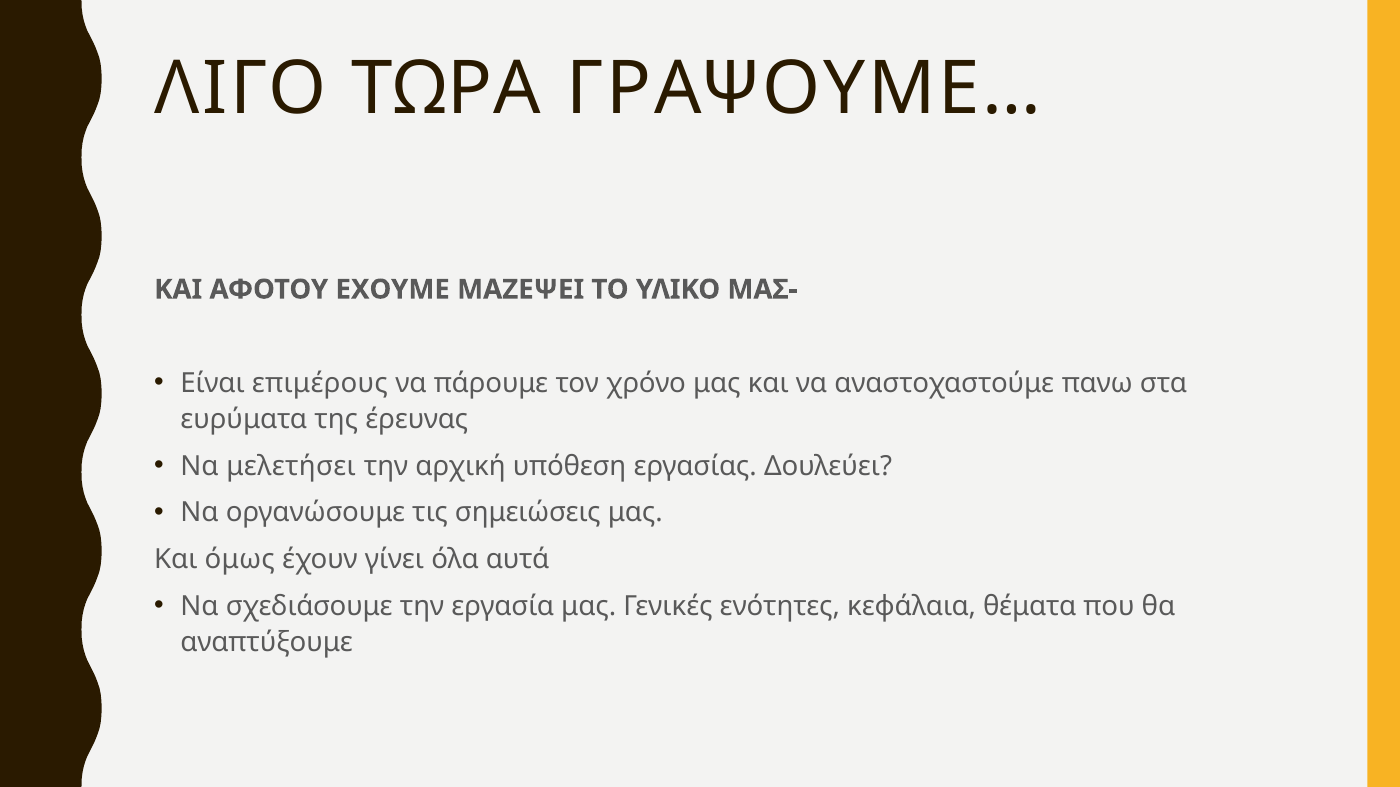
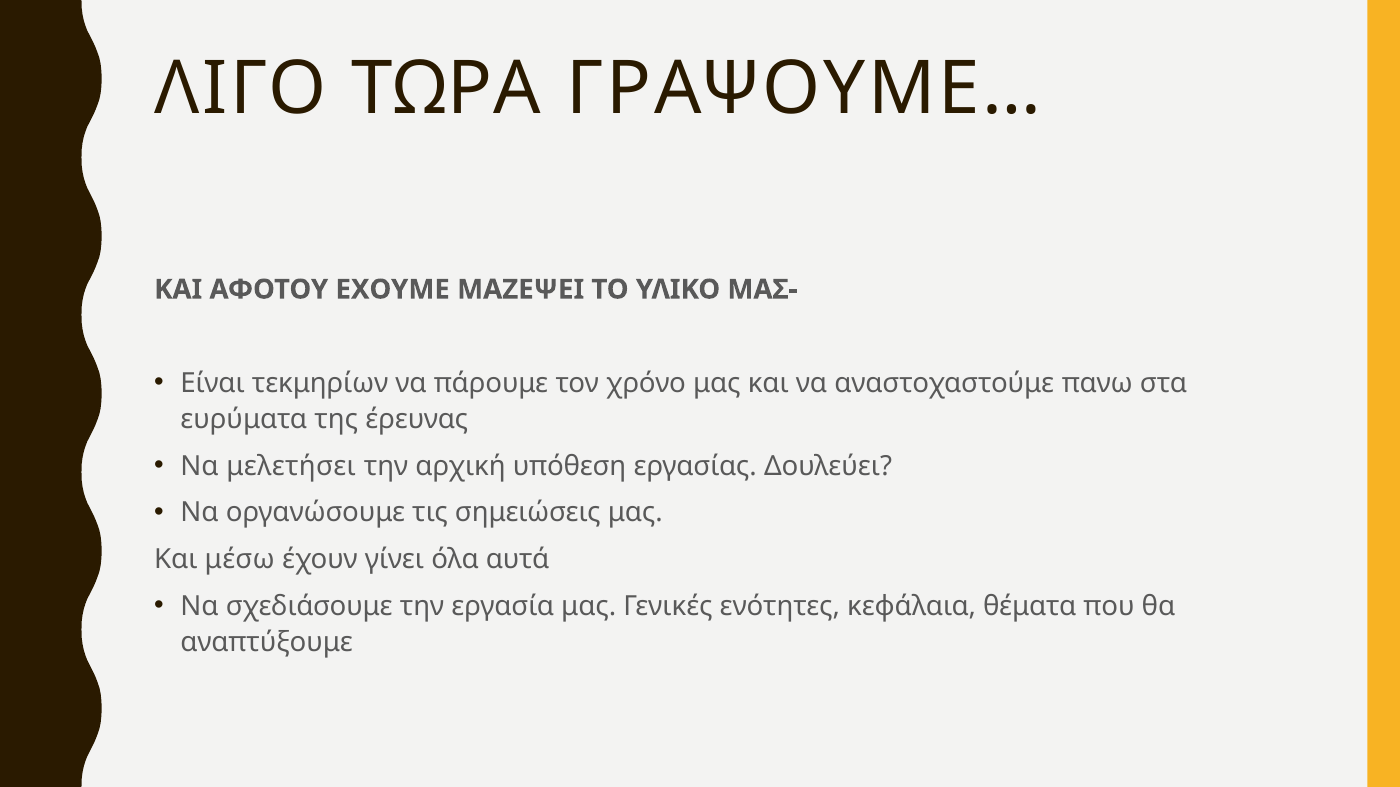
επιμέρους: επιμέρους -> τεκμηρίων
όμως: όμως -> μέσω
